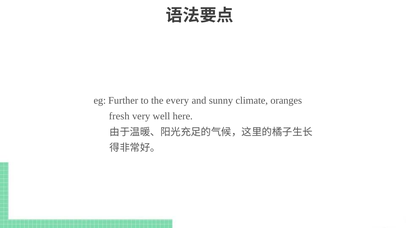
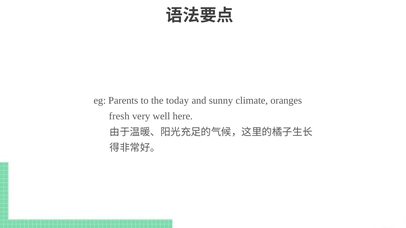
Further: Further -> Parents
every: every -> today
